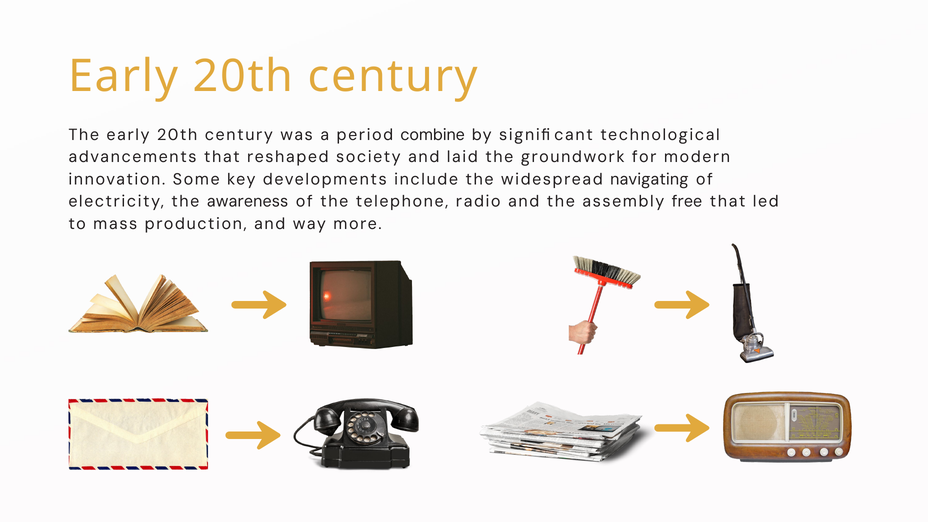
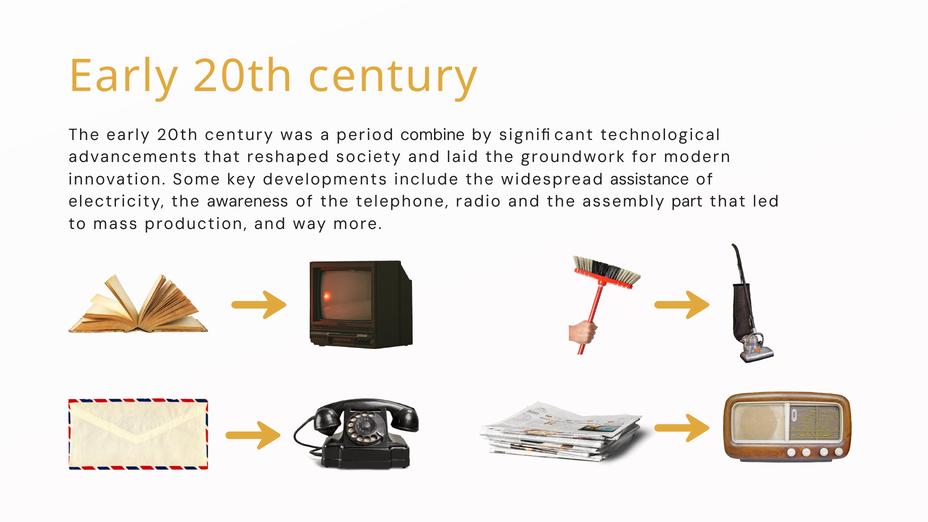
navigating: navigating -> assistance
free: free -> part
